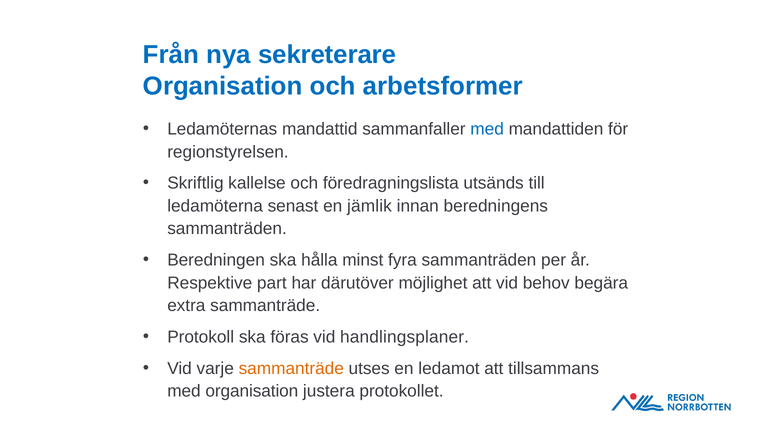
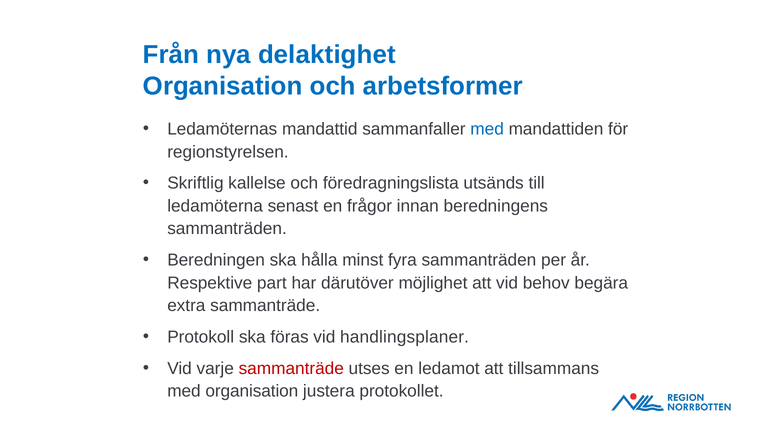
sekreterare: sekreterare -> delaktighet
jämlik: jämlik -> frågor
sammanträde at (291, 369) colour: orange -> red
